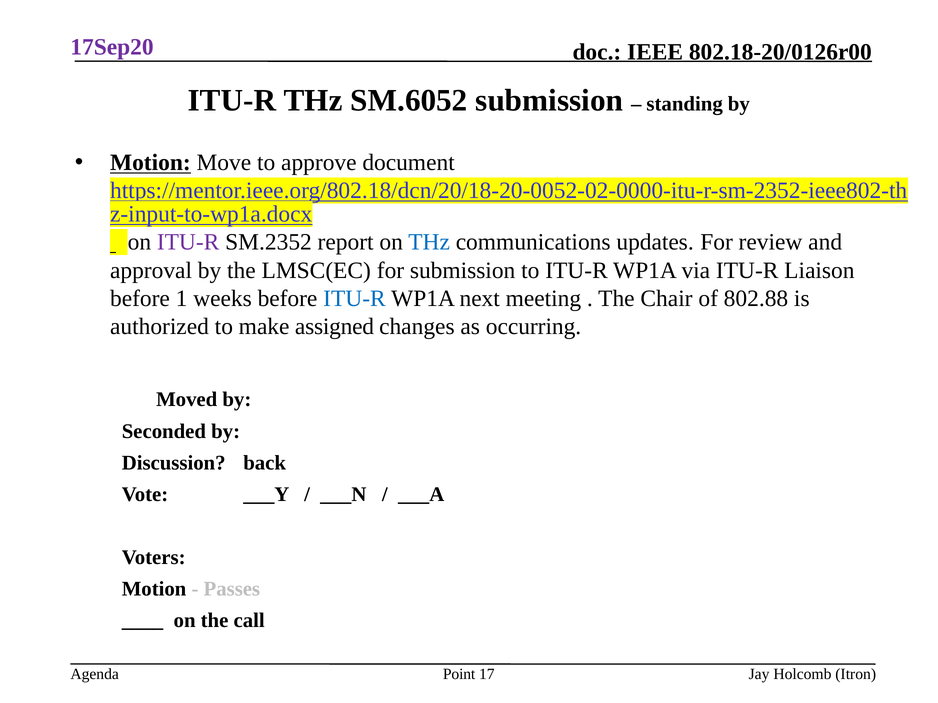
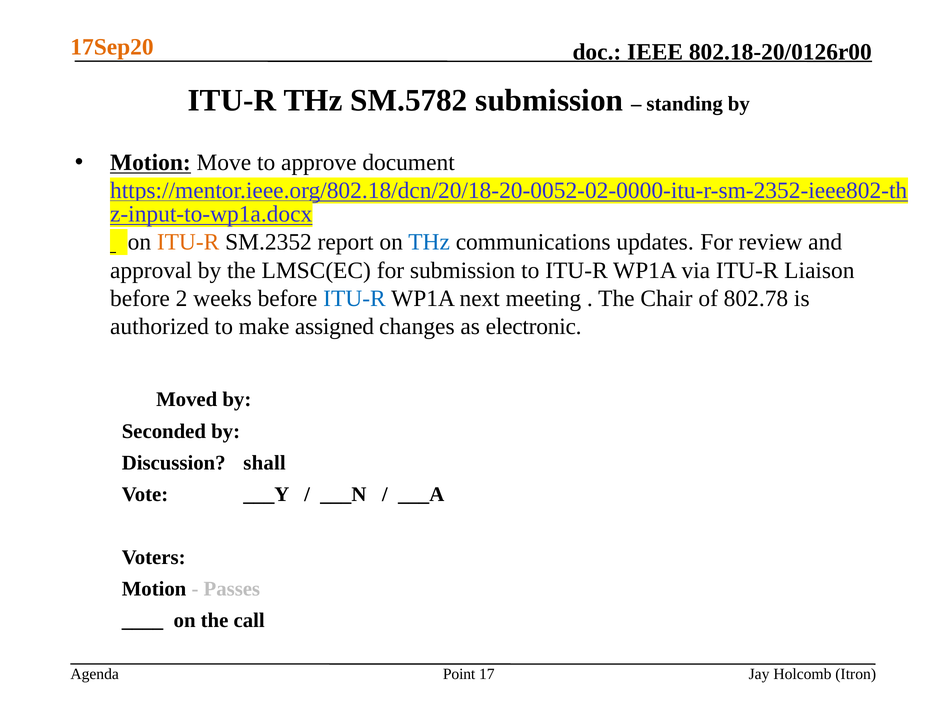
17Sep20 colour: purple -> orange
SM.6052: SM.6052 -> SM.5782
ITU-R at (188, 242) colour: purple -> orange
1: 1 -> 2
802.88: 802.88 -> 802.78
occurring: occurring -> electronic
back: back -> shall
